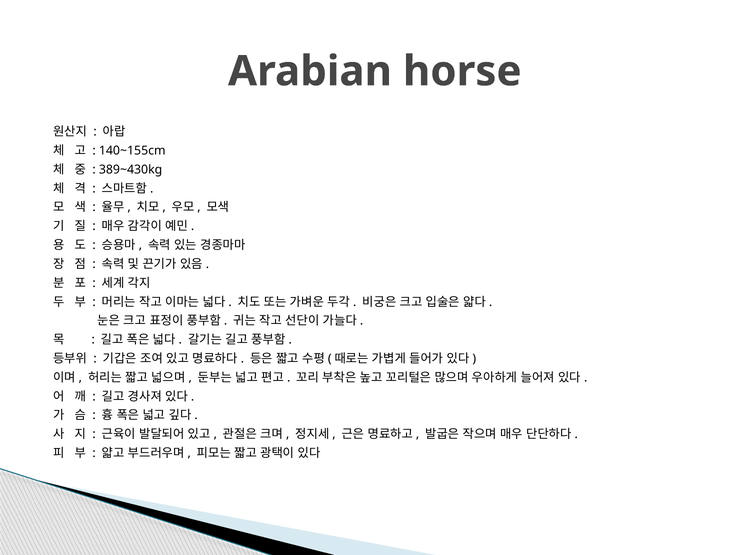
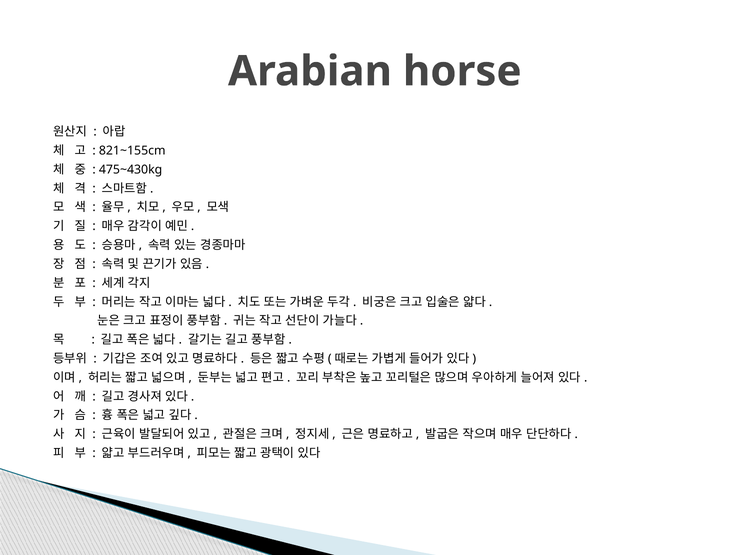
140~155cm: 140~155cm -> 821~155cm
389~430kg: 389~430kg -> 475~430kg
